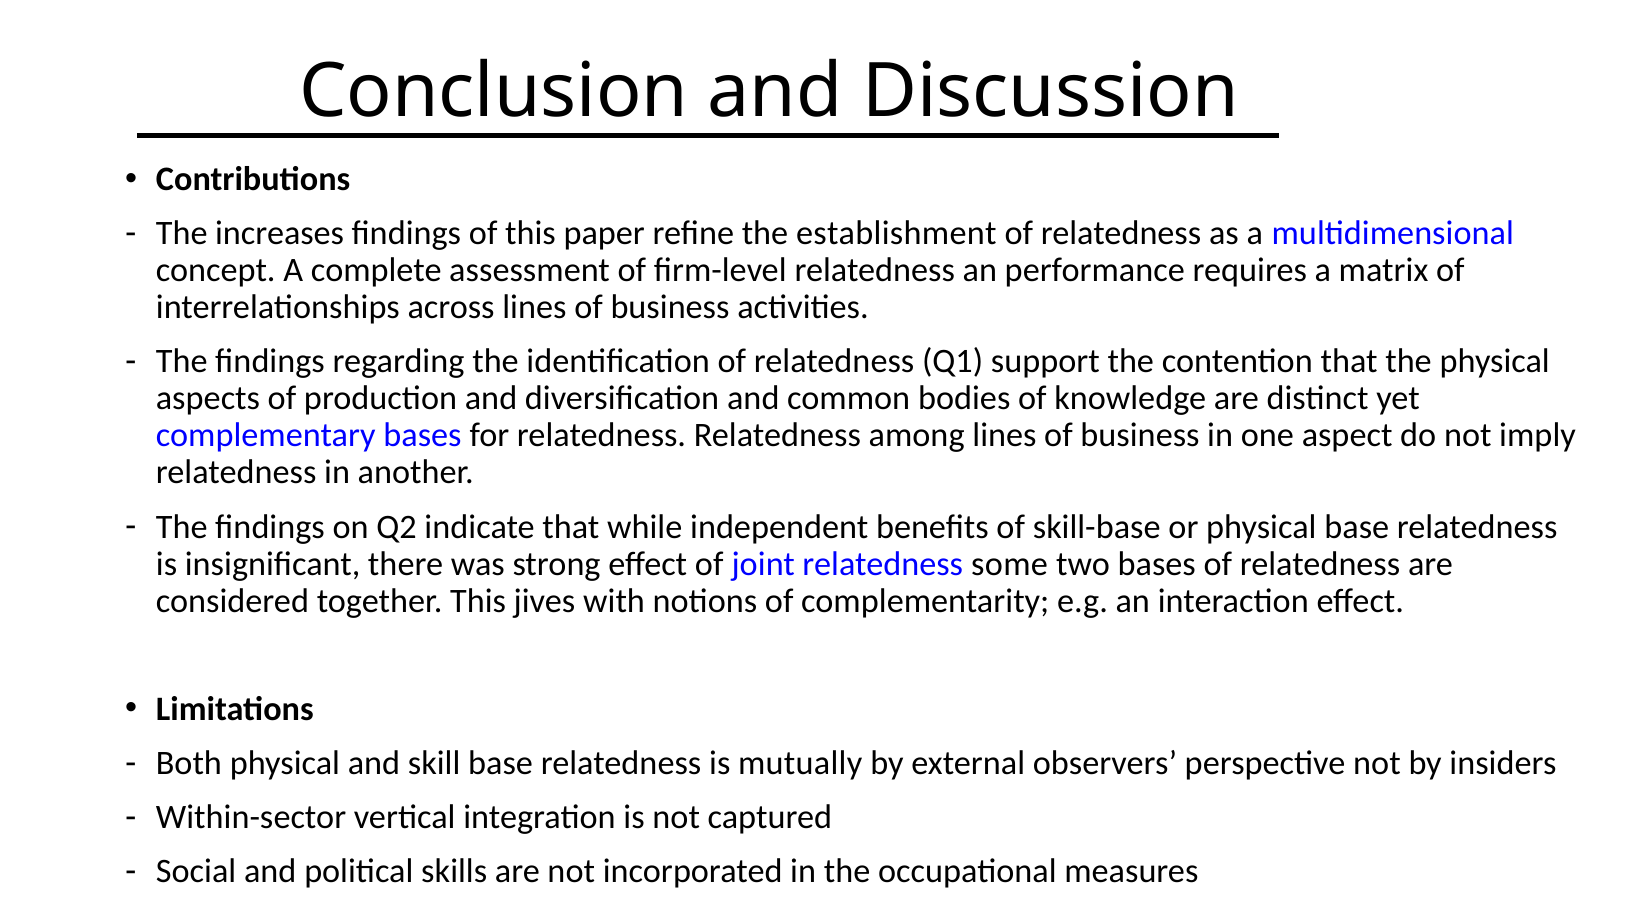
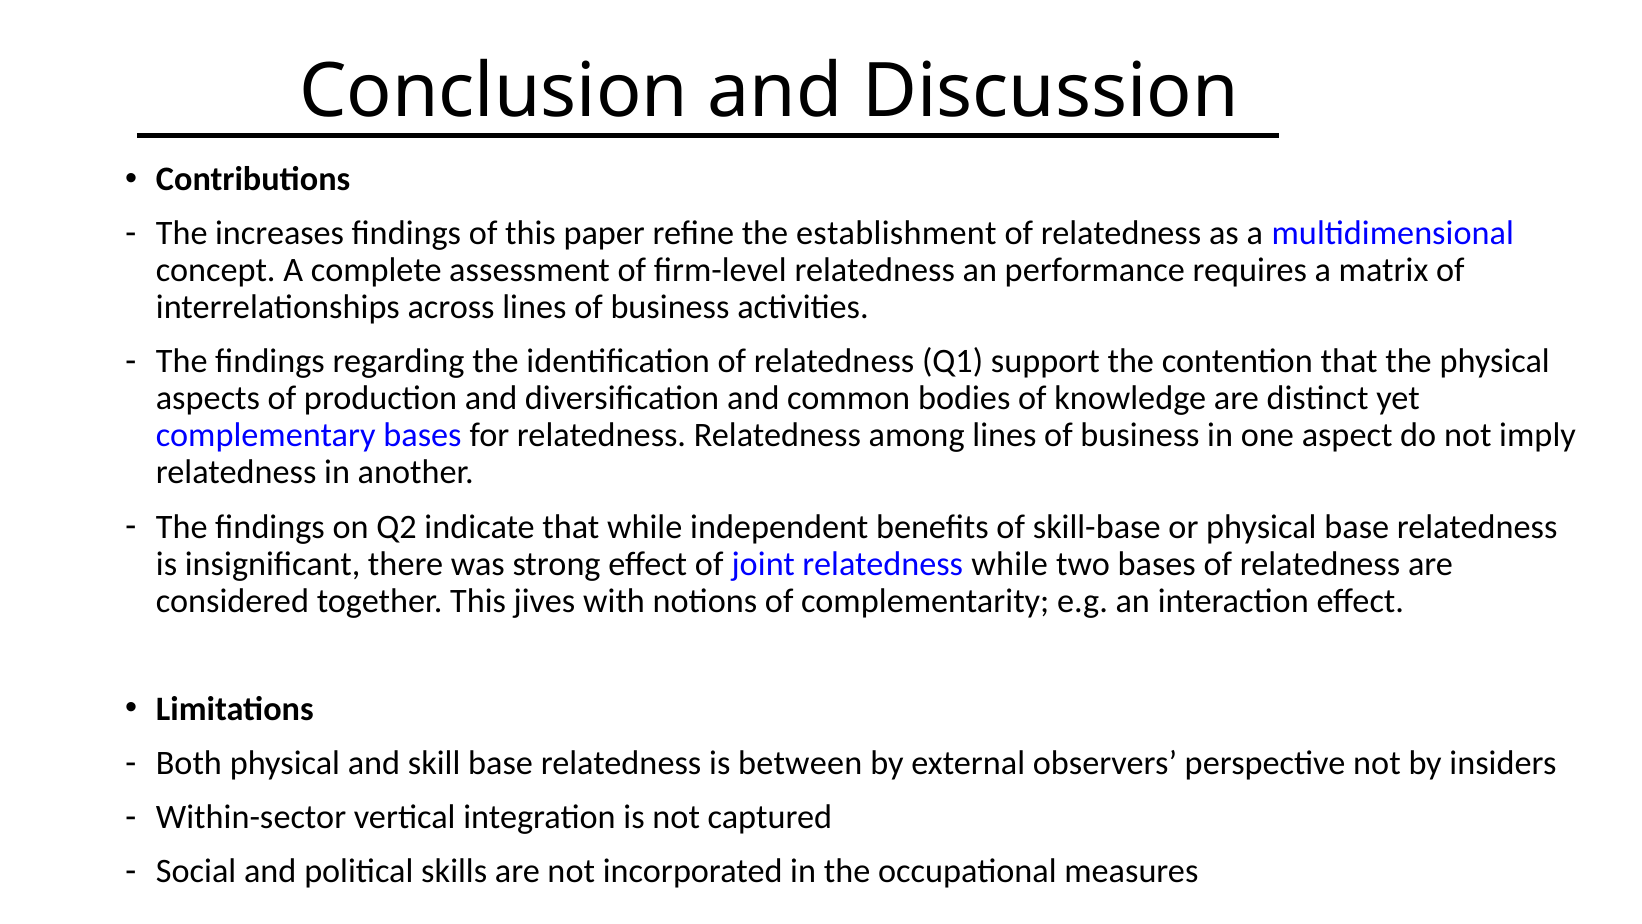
relatedness some: some -> while
mutually: mutually -> between
